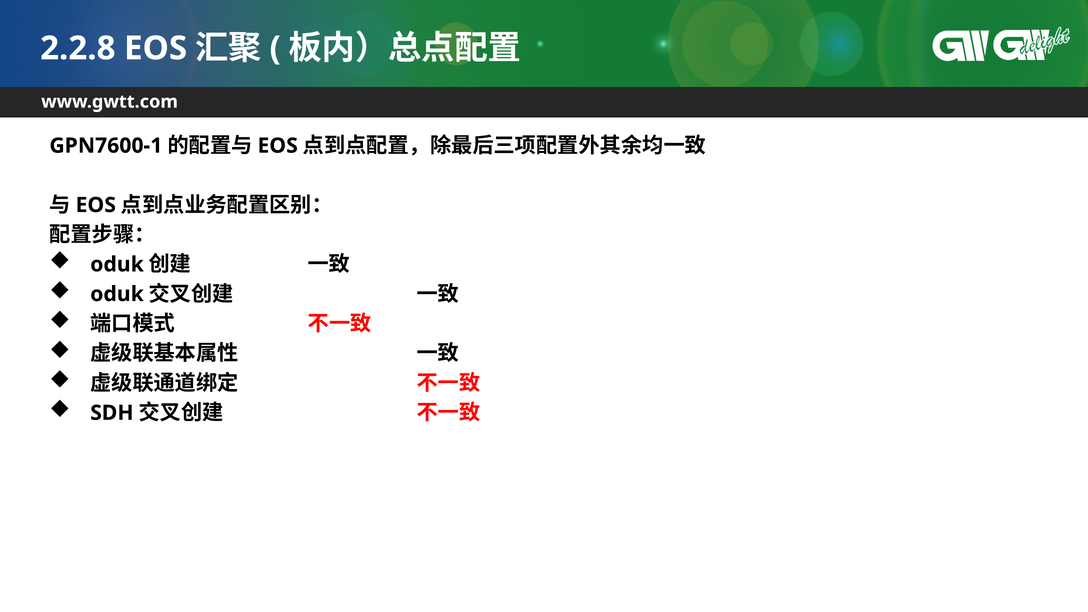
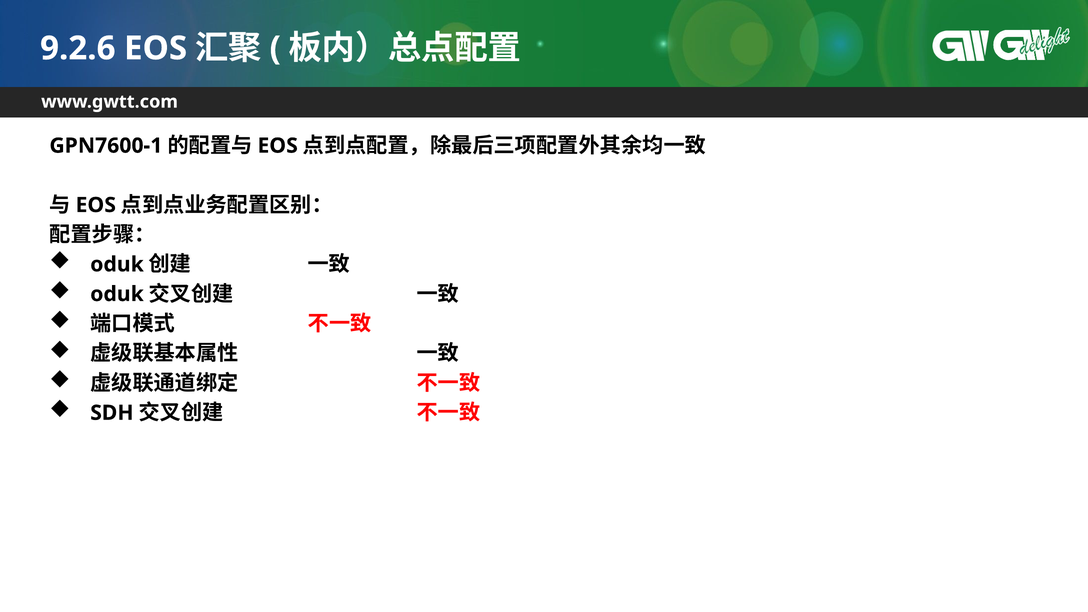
2.2.8: 2.2.8 -> 9.2.6
